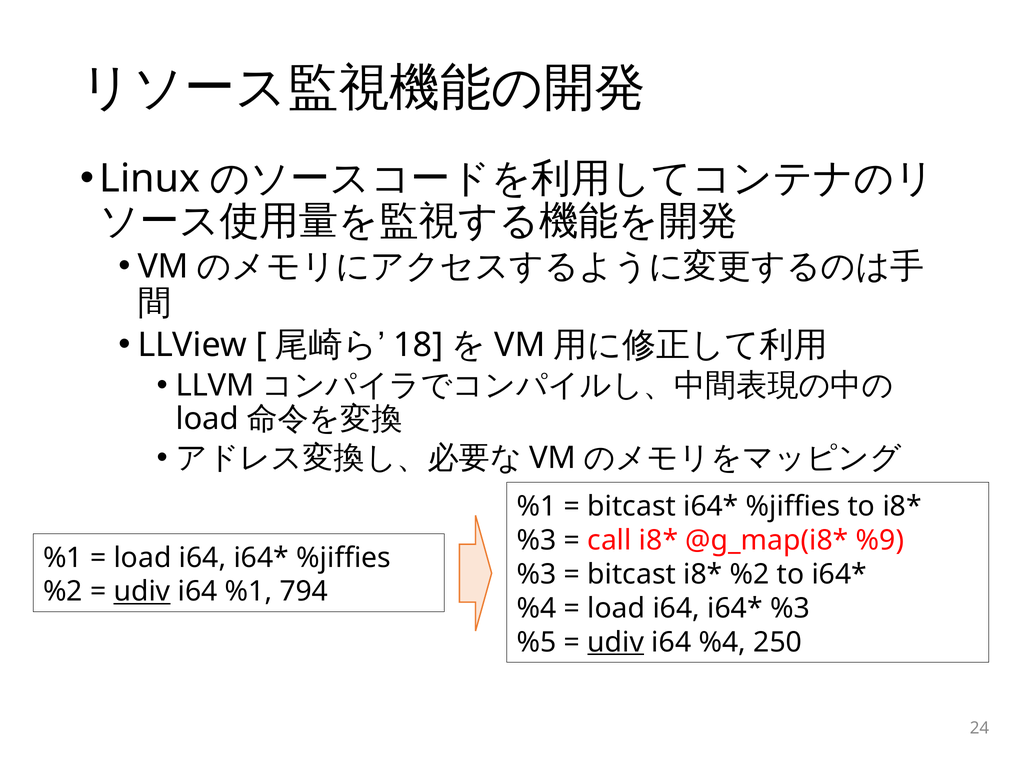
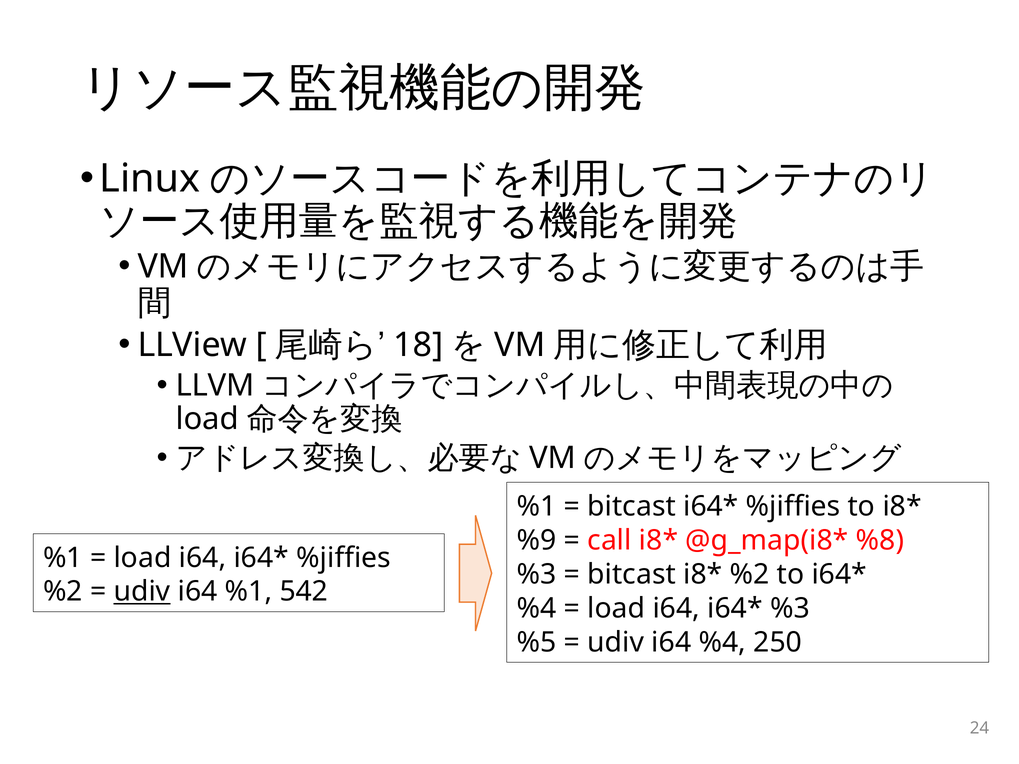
%3 at (537, 540): %3 -> %9
%9: %9 -> %8
794: 794 -> 542
udiv at (616, 642) underline: present -> none
